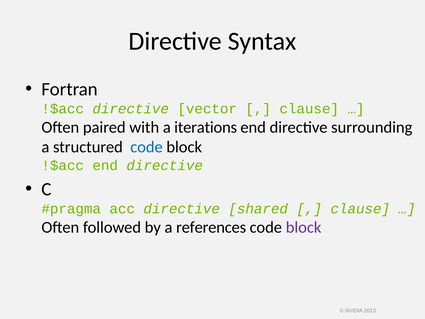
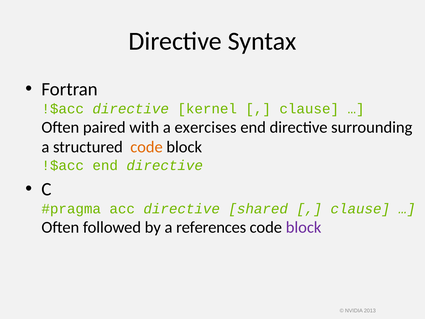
vector: vector -> kernel
iterations: iterations -> exercises
code at (146, 147) colour: blue -> orange
